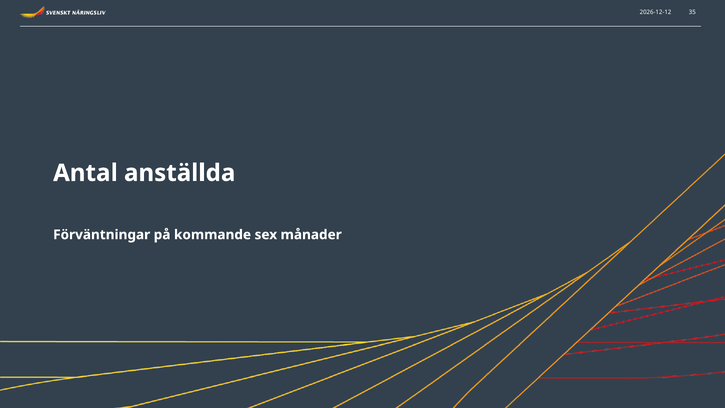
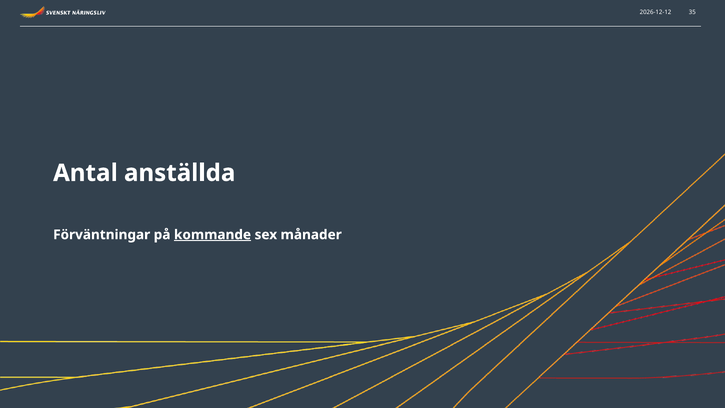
kommande underline: none -> present
